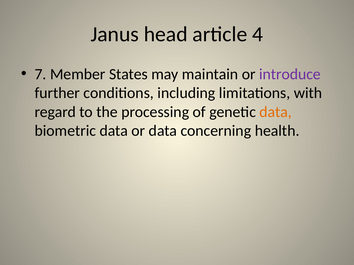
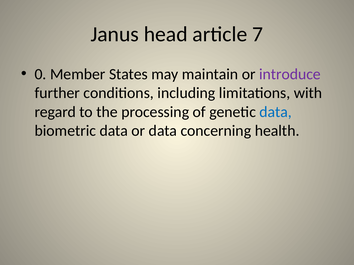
4: 4 -> 7
7: 7 -> 0
data at (276, 112) colour: orange -> blue
